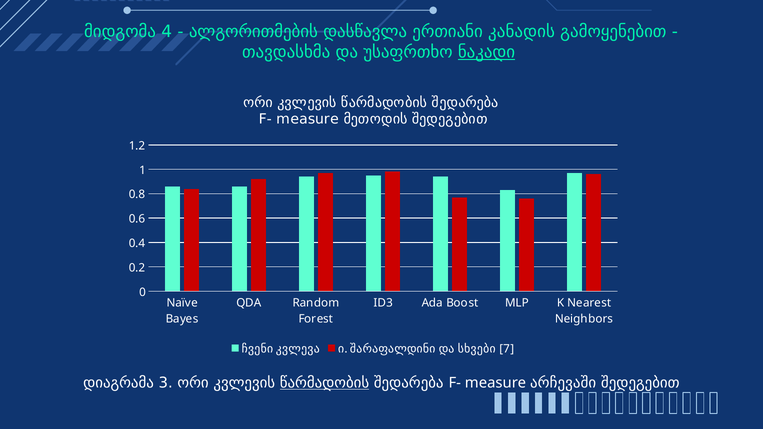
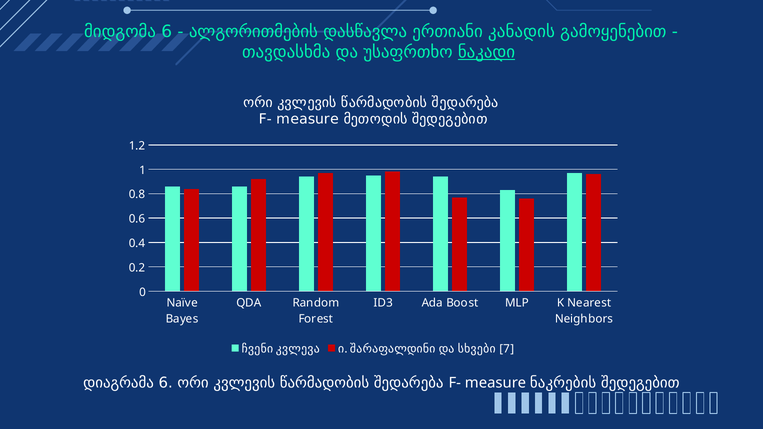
მიდგომა 4: 4 -> 6
დიაგრამა 3: 3 -> 6
წარმადობის at (325, 383) underline: present -> none
არჩევაში: არჩევაში -> ნაკრების
